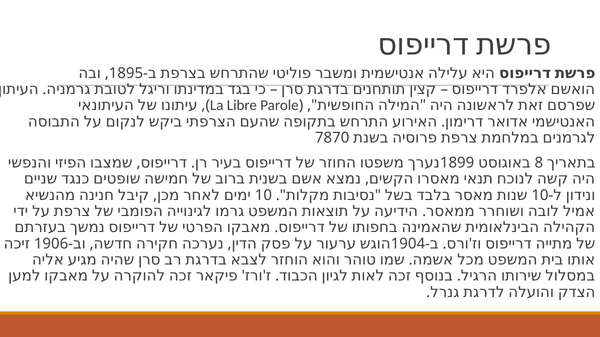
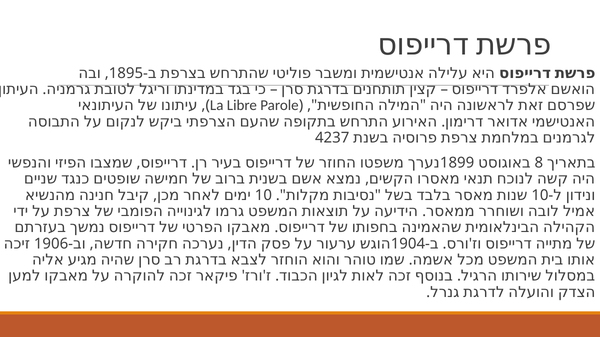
7870: 7870 -> 4237
